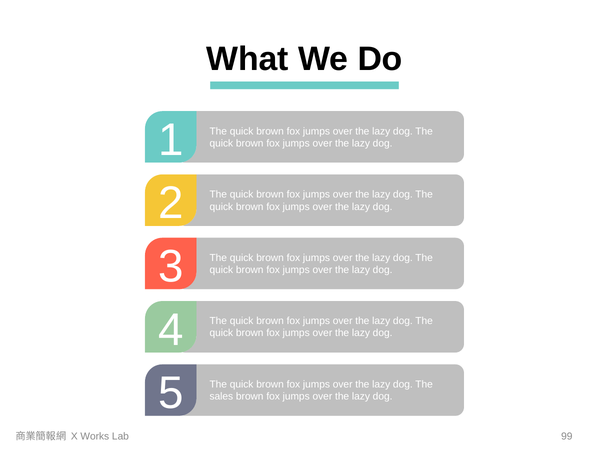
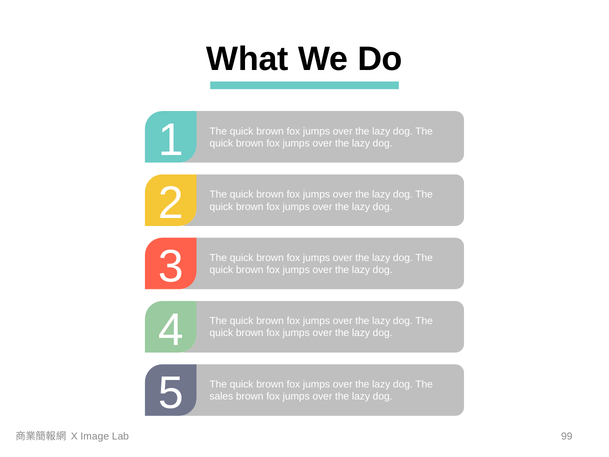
Works: Works -> Image
